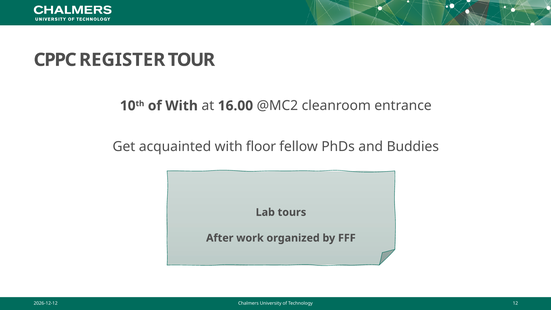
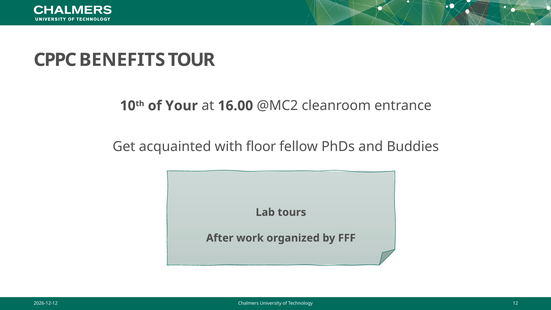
REGISTER: REGISTER -> BENEFITS
of With: With -> Your
